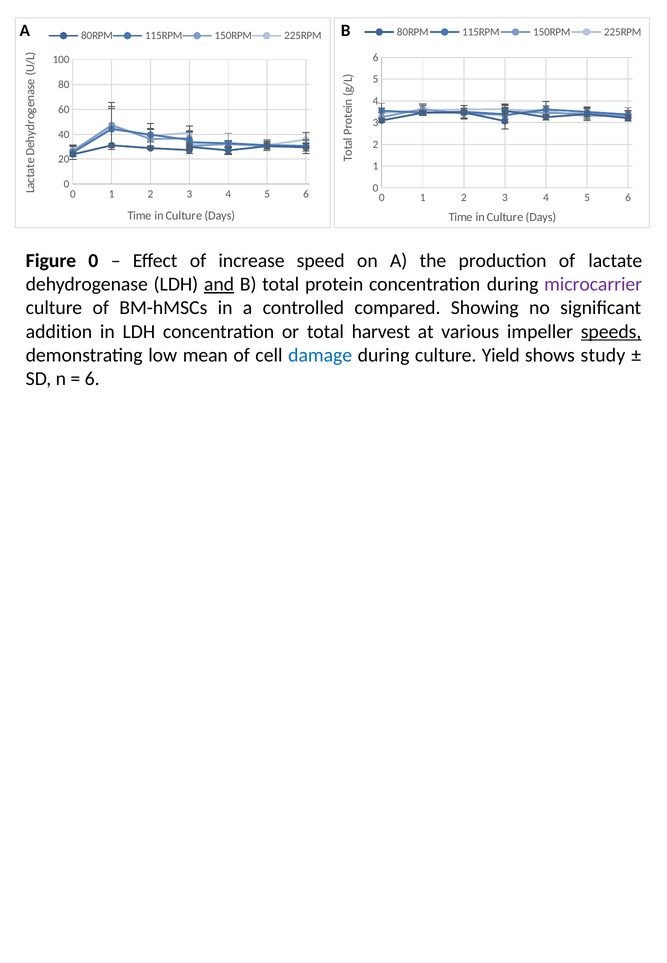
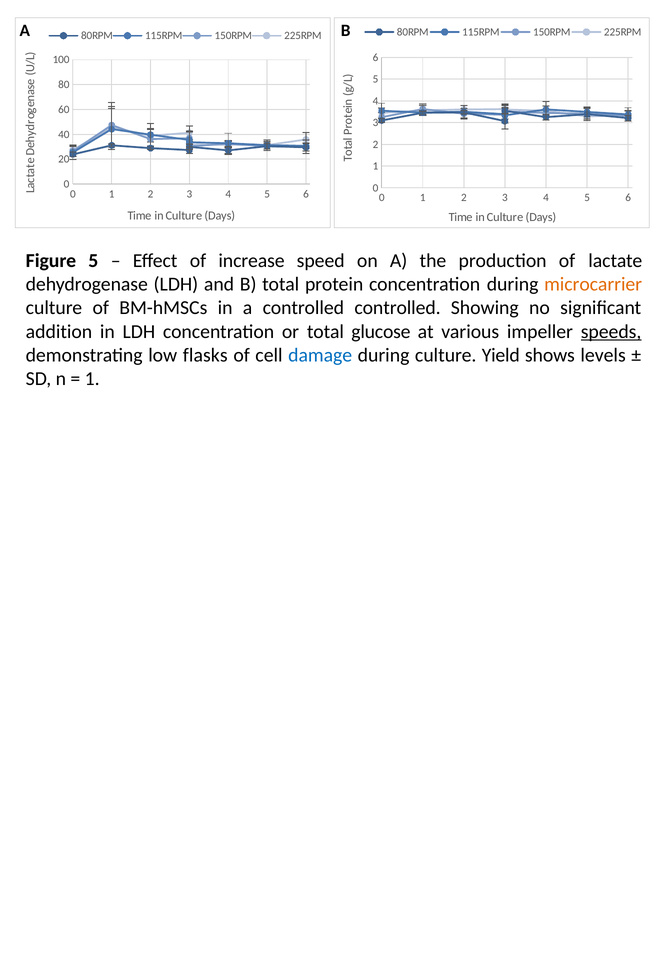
Figure 0: 0 -> 5
and underline: present -> none
microcarrier colour: purple -> orange
controlled compared: compared -> controlled
harvest: harvest -> glucose
mean: mean -> flasks
study: study -> levels
6 at (92, 379): 6 -> 1
